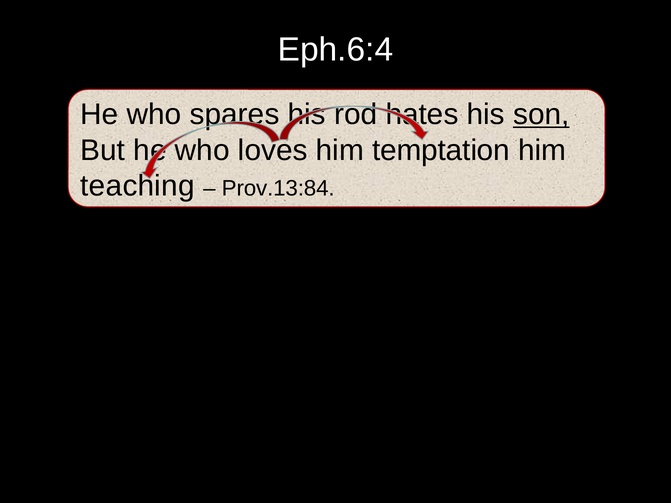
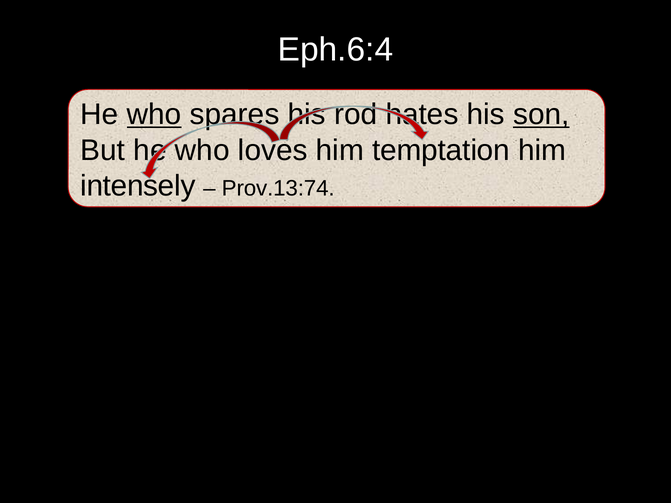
who at (154, 114) underline: none -> present
teaching: teaching -> intensely
Prov.13:84: Prov.13:84 -> Prov.13:74
